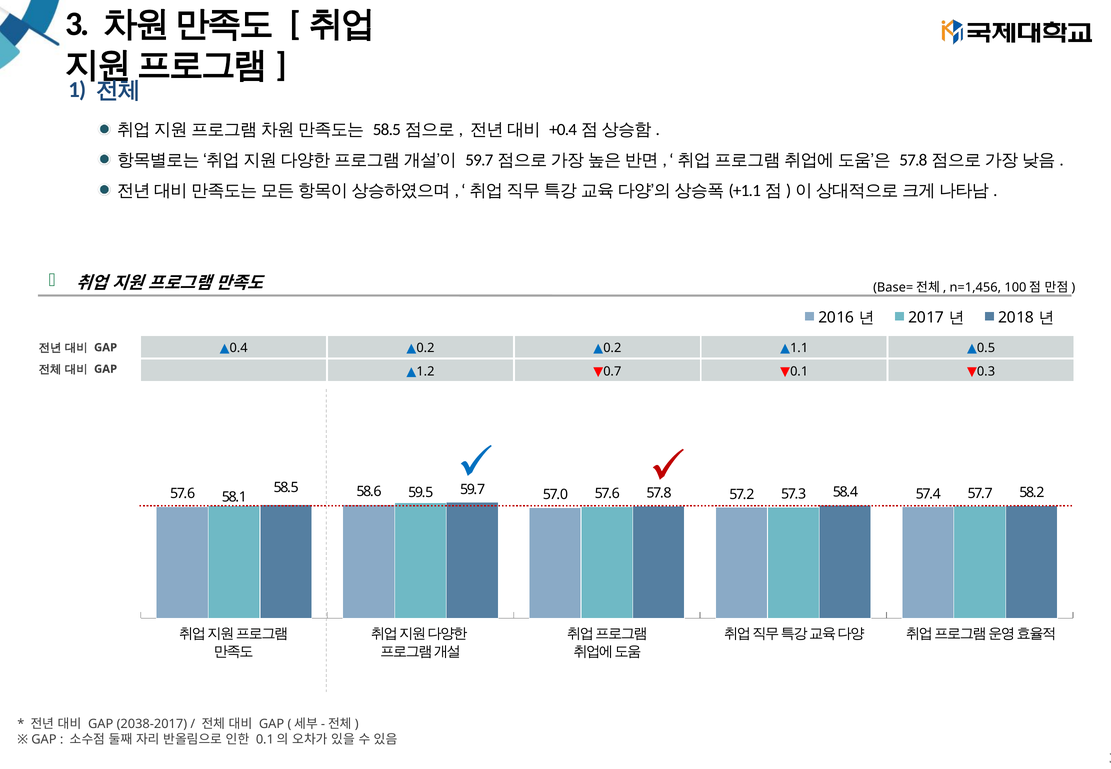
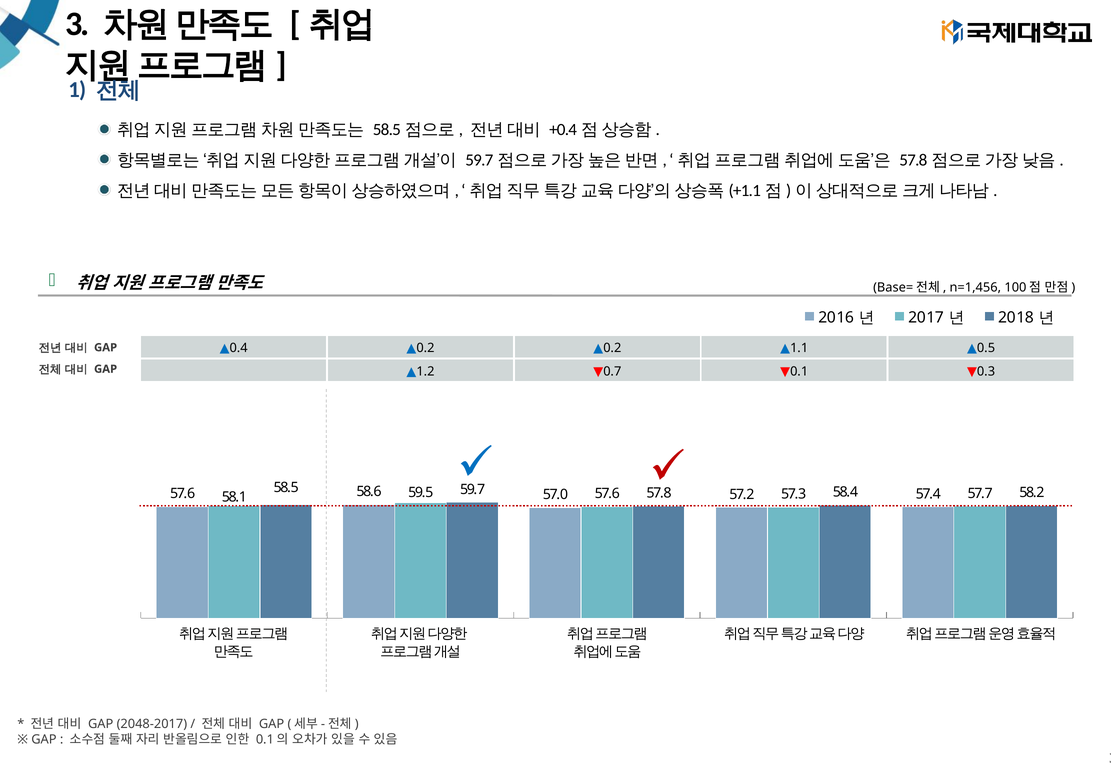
2038-2017: 2038-2017 -> 2048-2017
